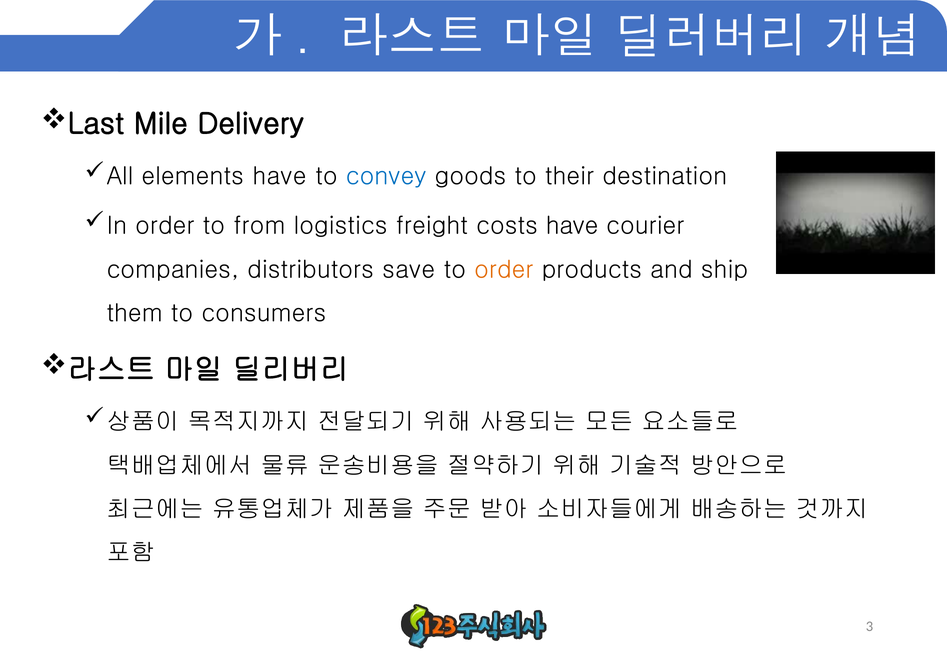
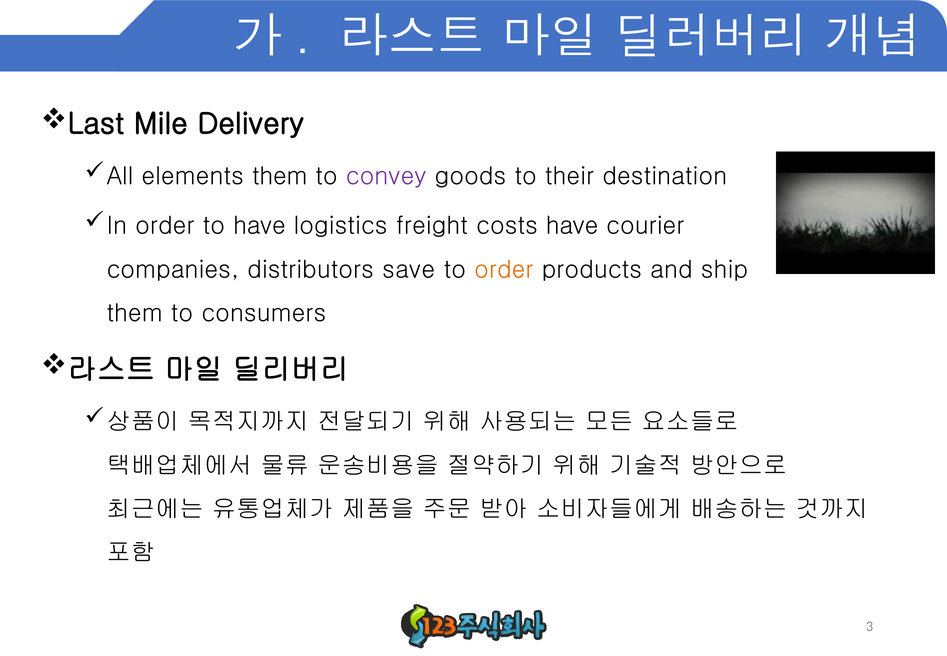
elements have: have -> them
convey colour: blue -> purple
to from: from -> have
